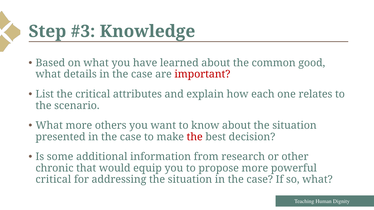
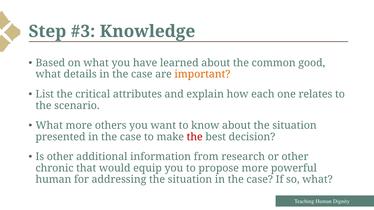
important colour: red -> orange
Is some: some -> other
critical at (53, 180): critical -> human
